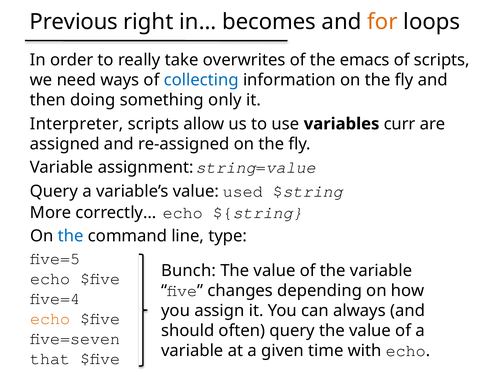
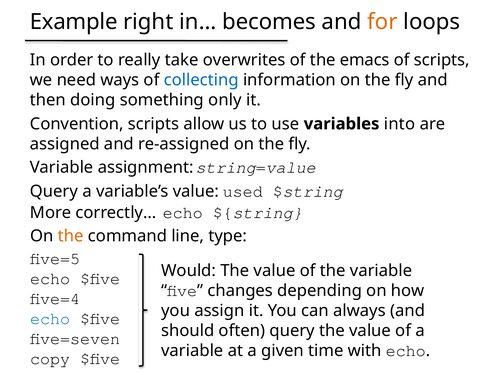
Previous: Previous -> Example
Interpreter: Interpreter -> Convention
curr: curr -> into
the at (71, 236) colour: blue -> orange
Bunch: Bunch -> Would
echo at (50, 319) colour: orange -> blue
that: that -> copy
